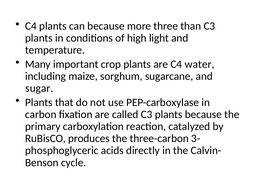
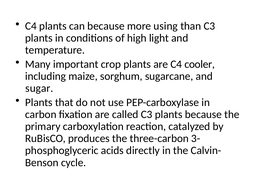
three: three -> using
water: water -> cooler
